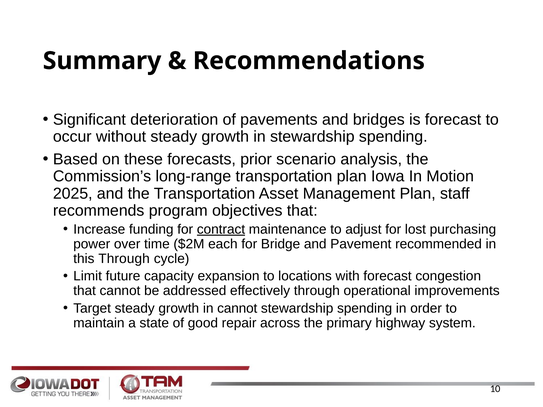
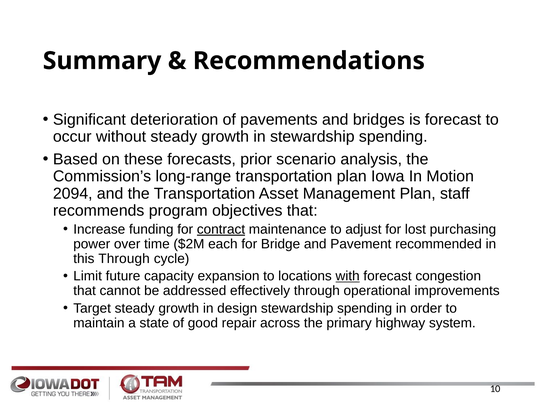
2025: 2025 -> 2094
with underline: none -> present
in cannot: cannot -> design
